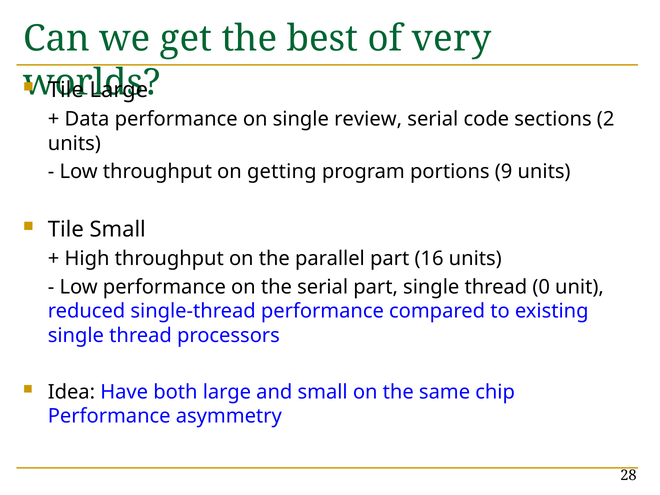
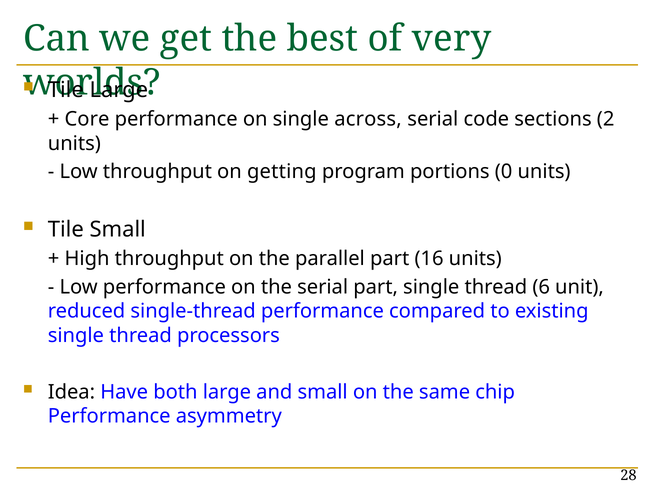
Data: Data -> Core
review: review -> across
9: 9 -> 0
0: 0 -> 6
